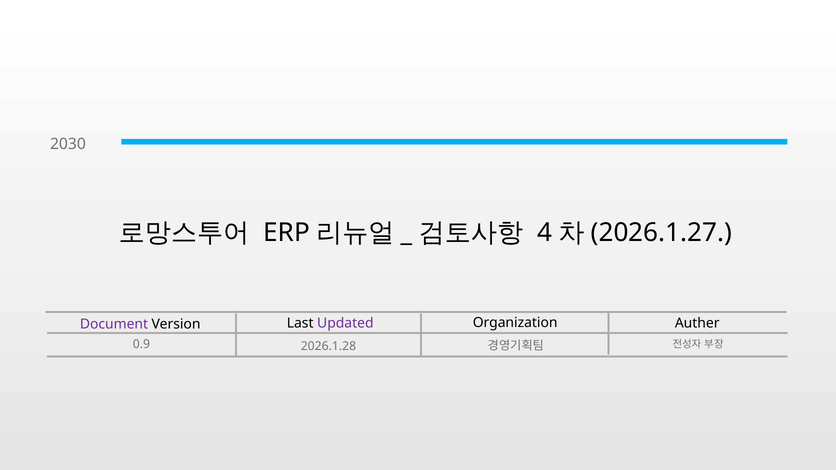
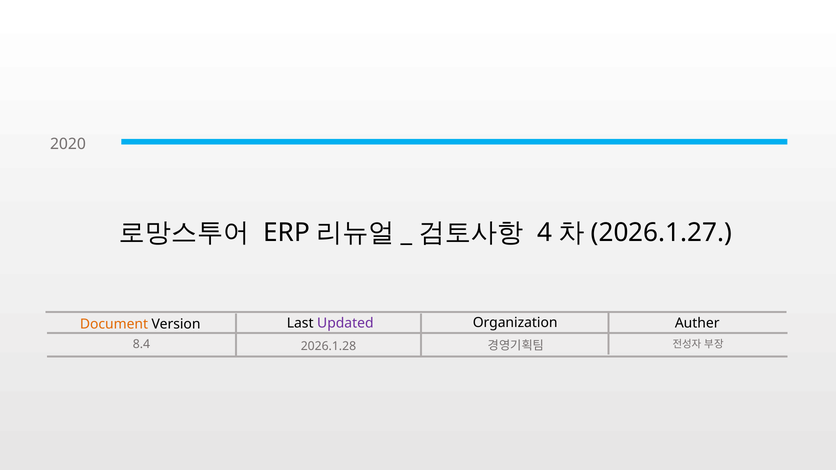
2030: 2030 -> 2020
Document colour: purple -> orange
0.9: 0.9 -> 8.4
